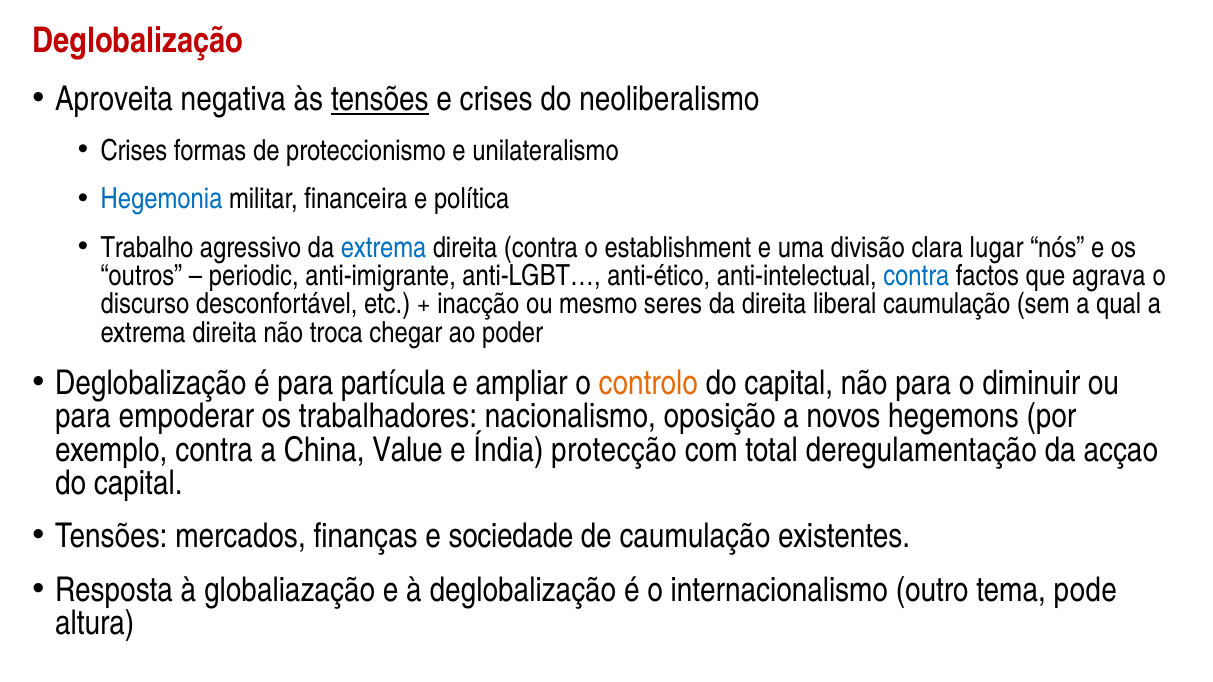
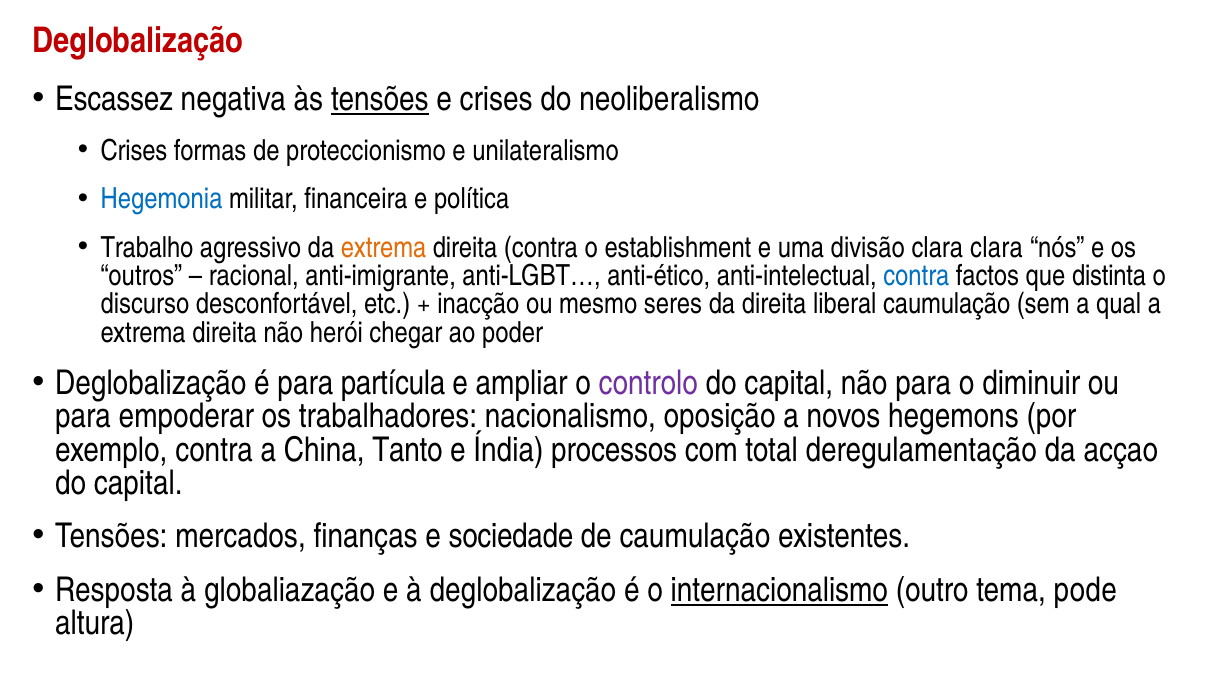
Aproveita: Aproveita -> Escassez
extrema at (384, 248) colour: blue -> orange
clara lugar: lugar -> clara
periodic: periodic -> racional
agrava: agrava -> distinta
troca: troca -> herói
controlo colour: orange -> purple
Value: Value -> Tanto
protecção: protecção -> processos
internacionalismo underline: none -> present
